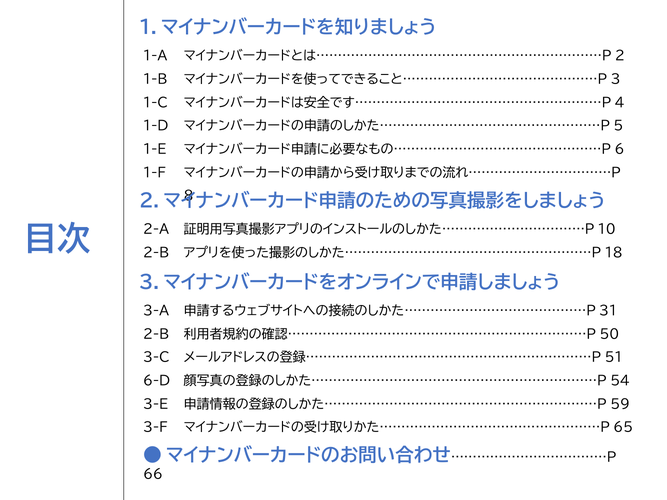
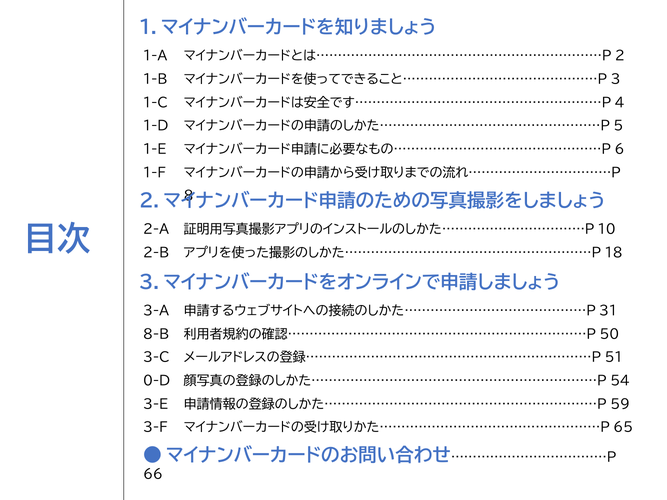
2-B at (156, 334): 2-B -> 8-B
6-D: 6-D -> 0-D
